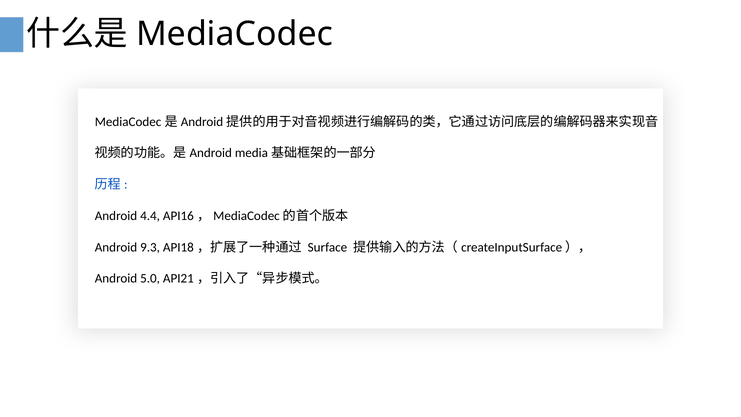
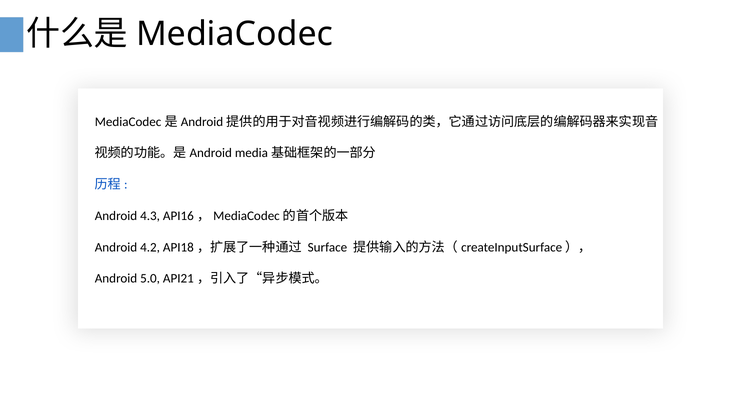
4.4: 4.4 -> 4.3
9.3: 9.3 -> 4.2
